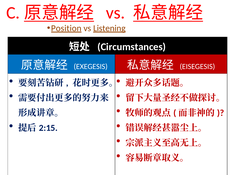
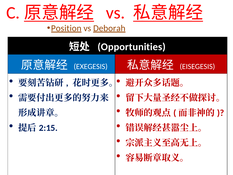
Listening: Listening -> Deborah
Circumstances: Circumstances -> Opportunities
